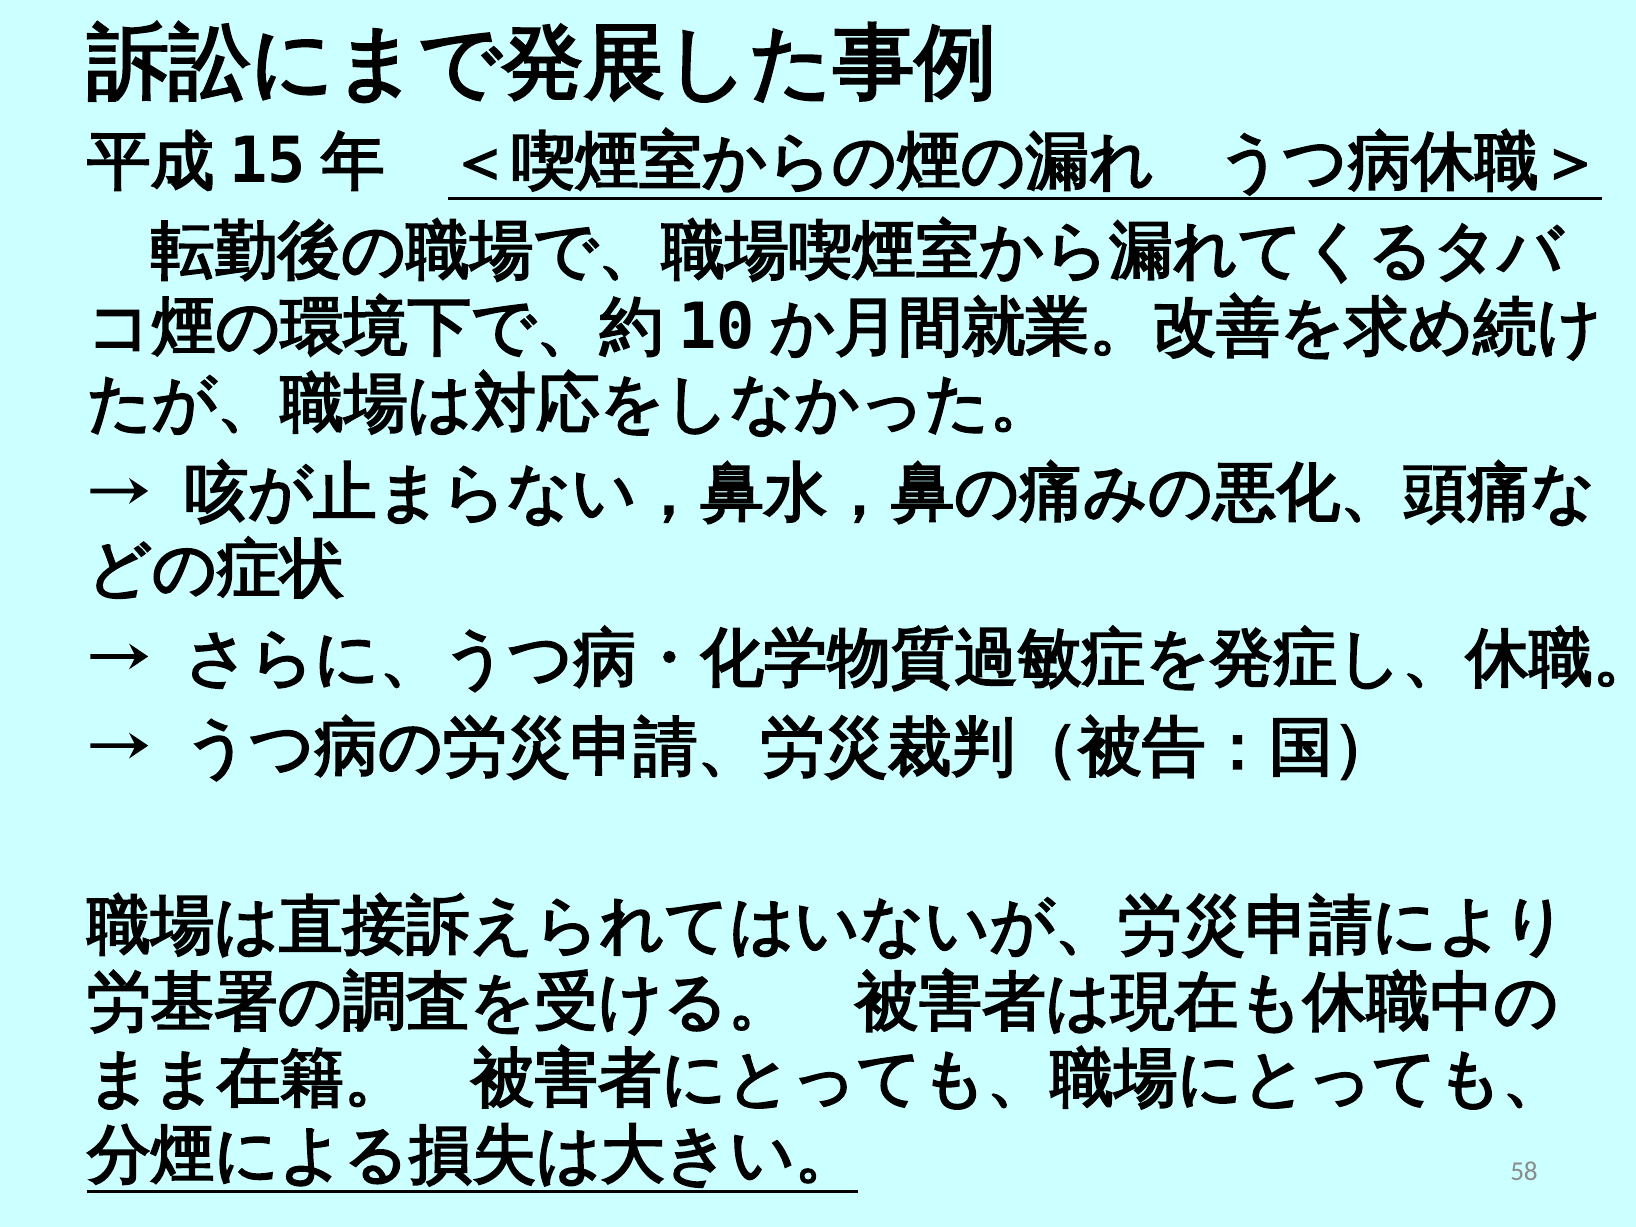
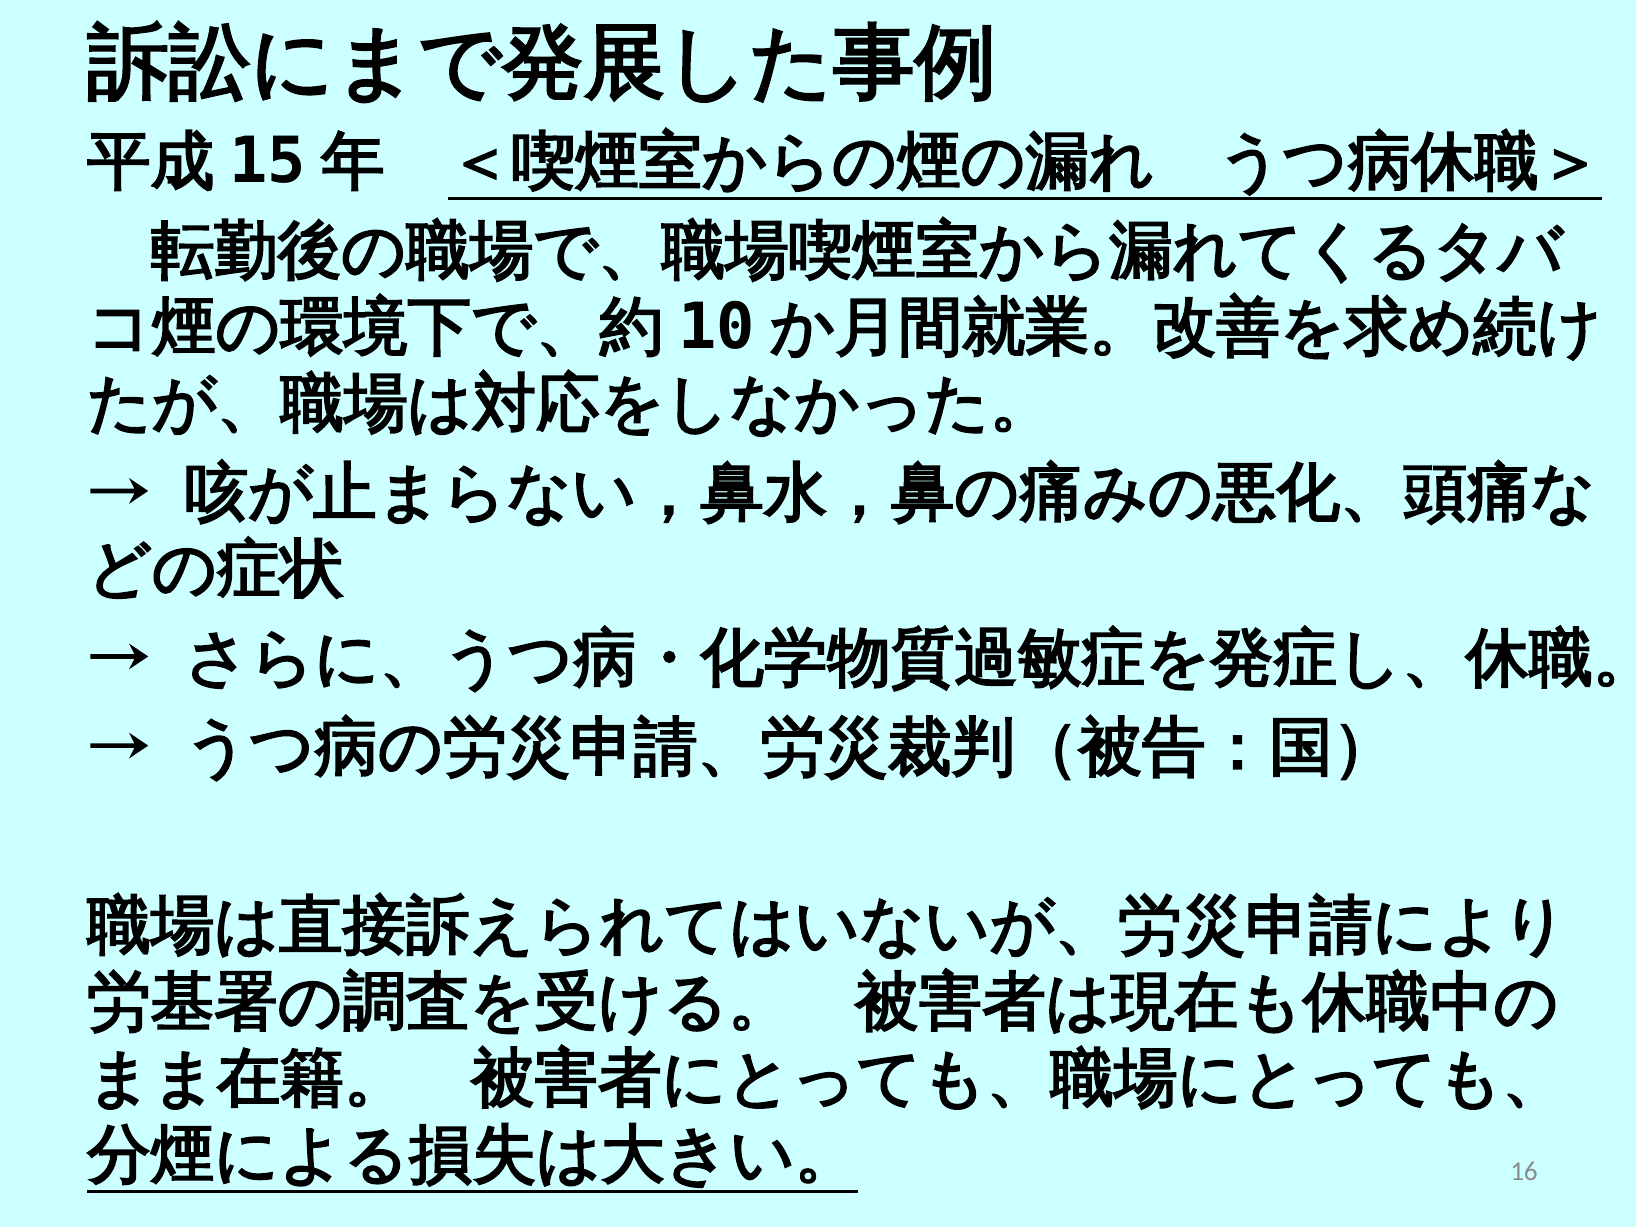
58: 58 -> 16
